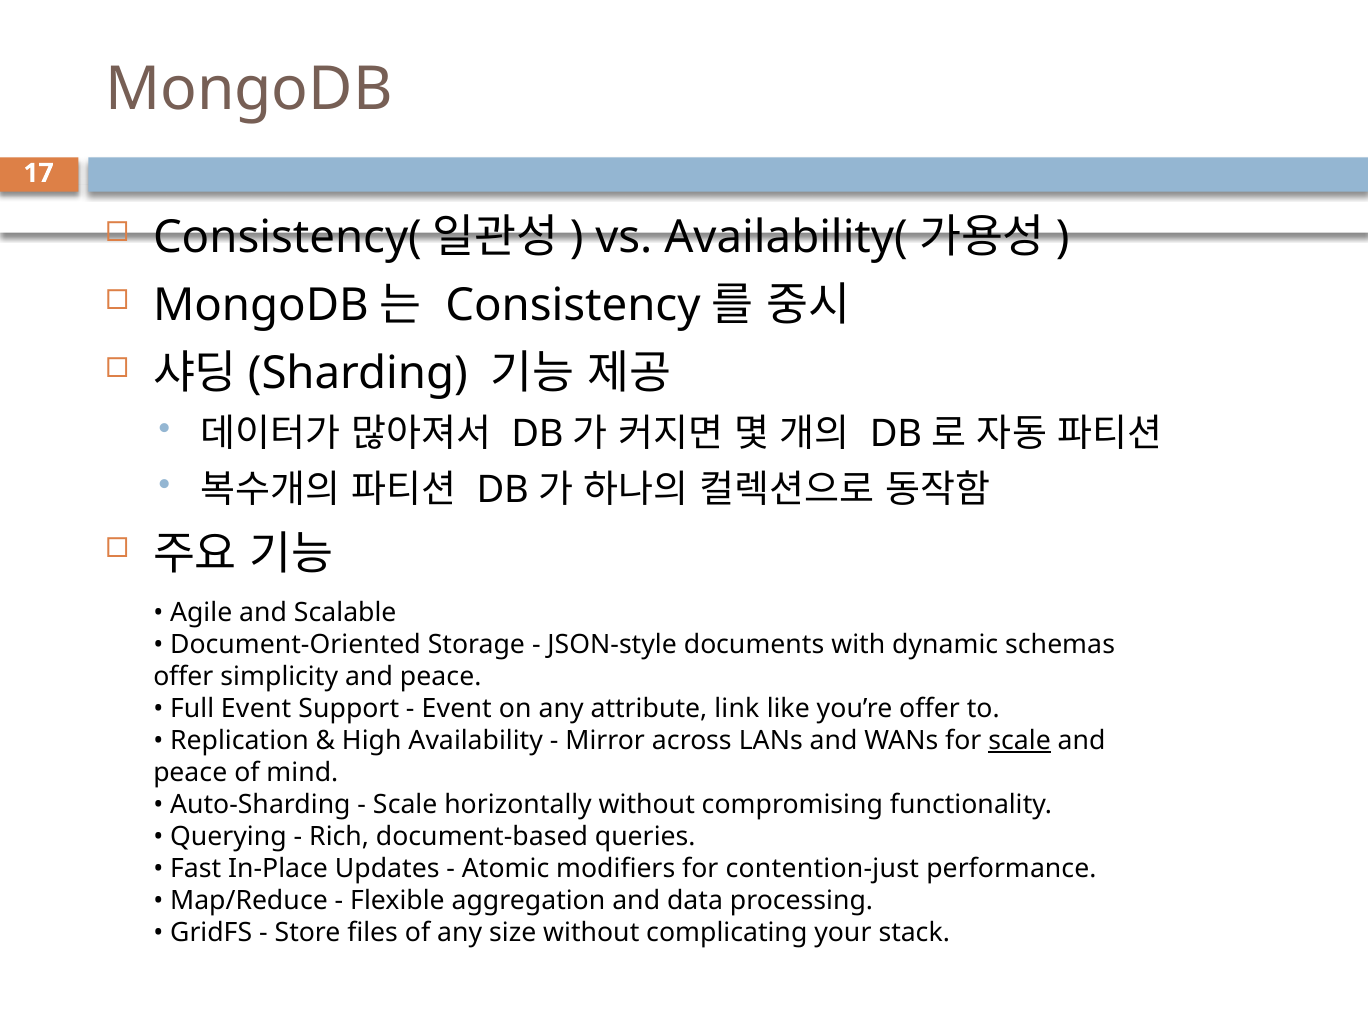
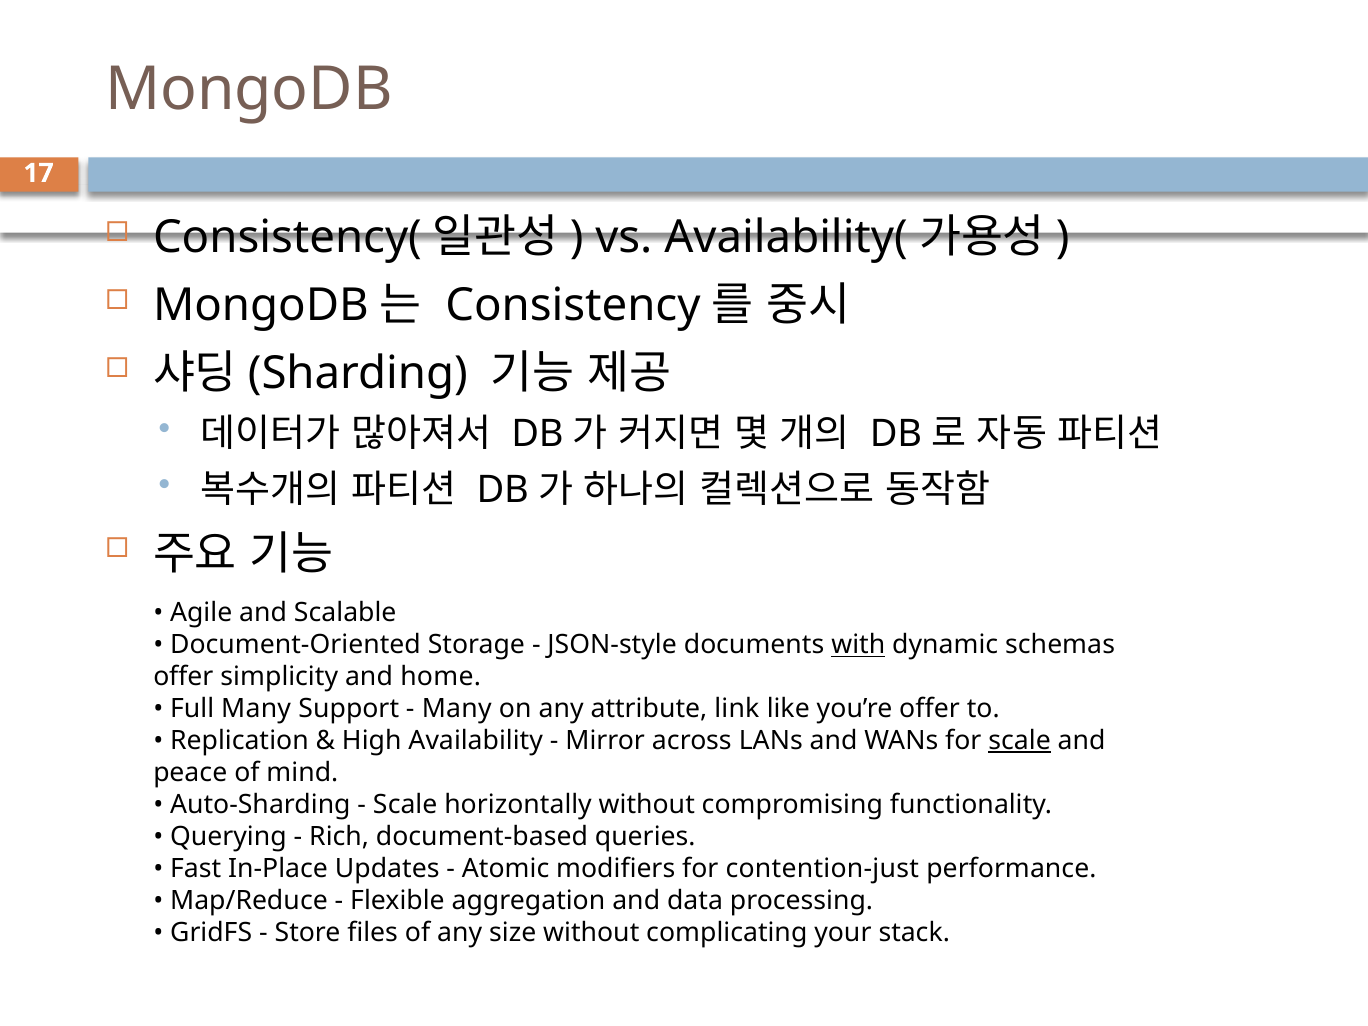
with underline: none -> present
simplicity and peace: peace -> home
Full Event: Event -> Many
Event at (457, 709): Event -> Many
